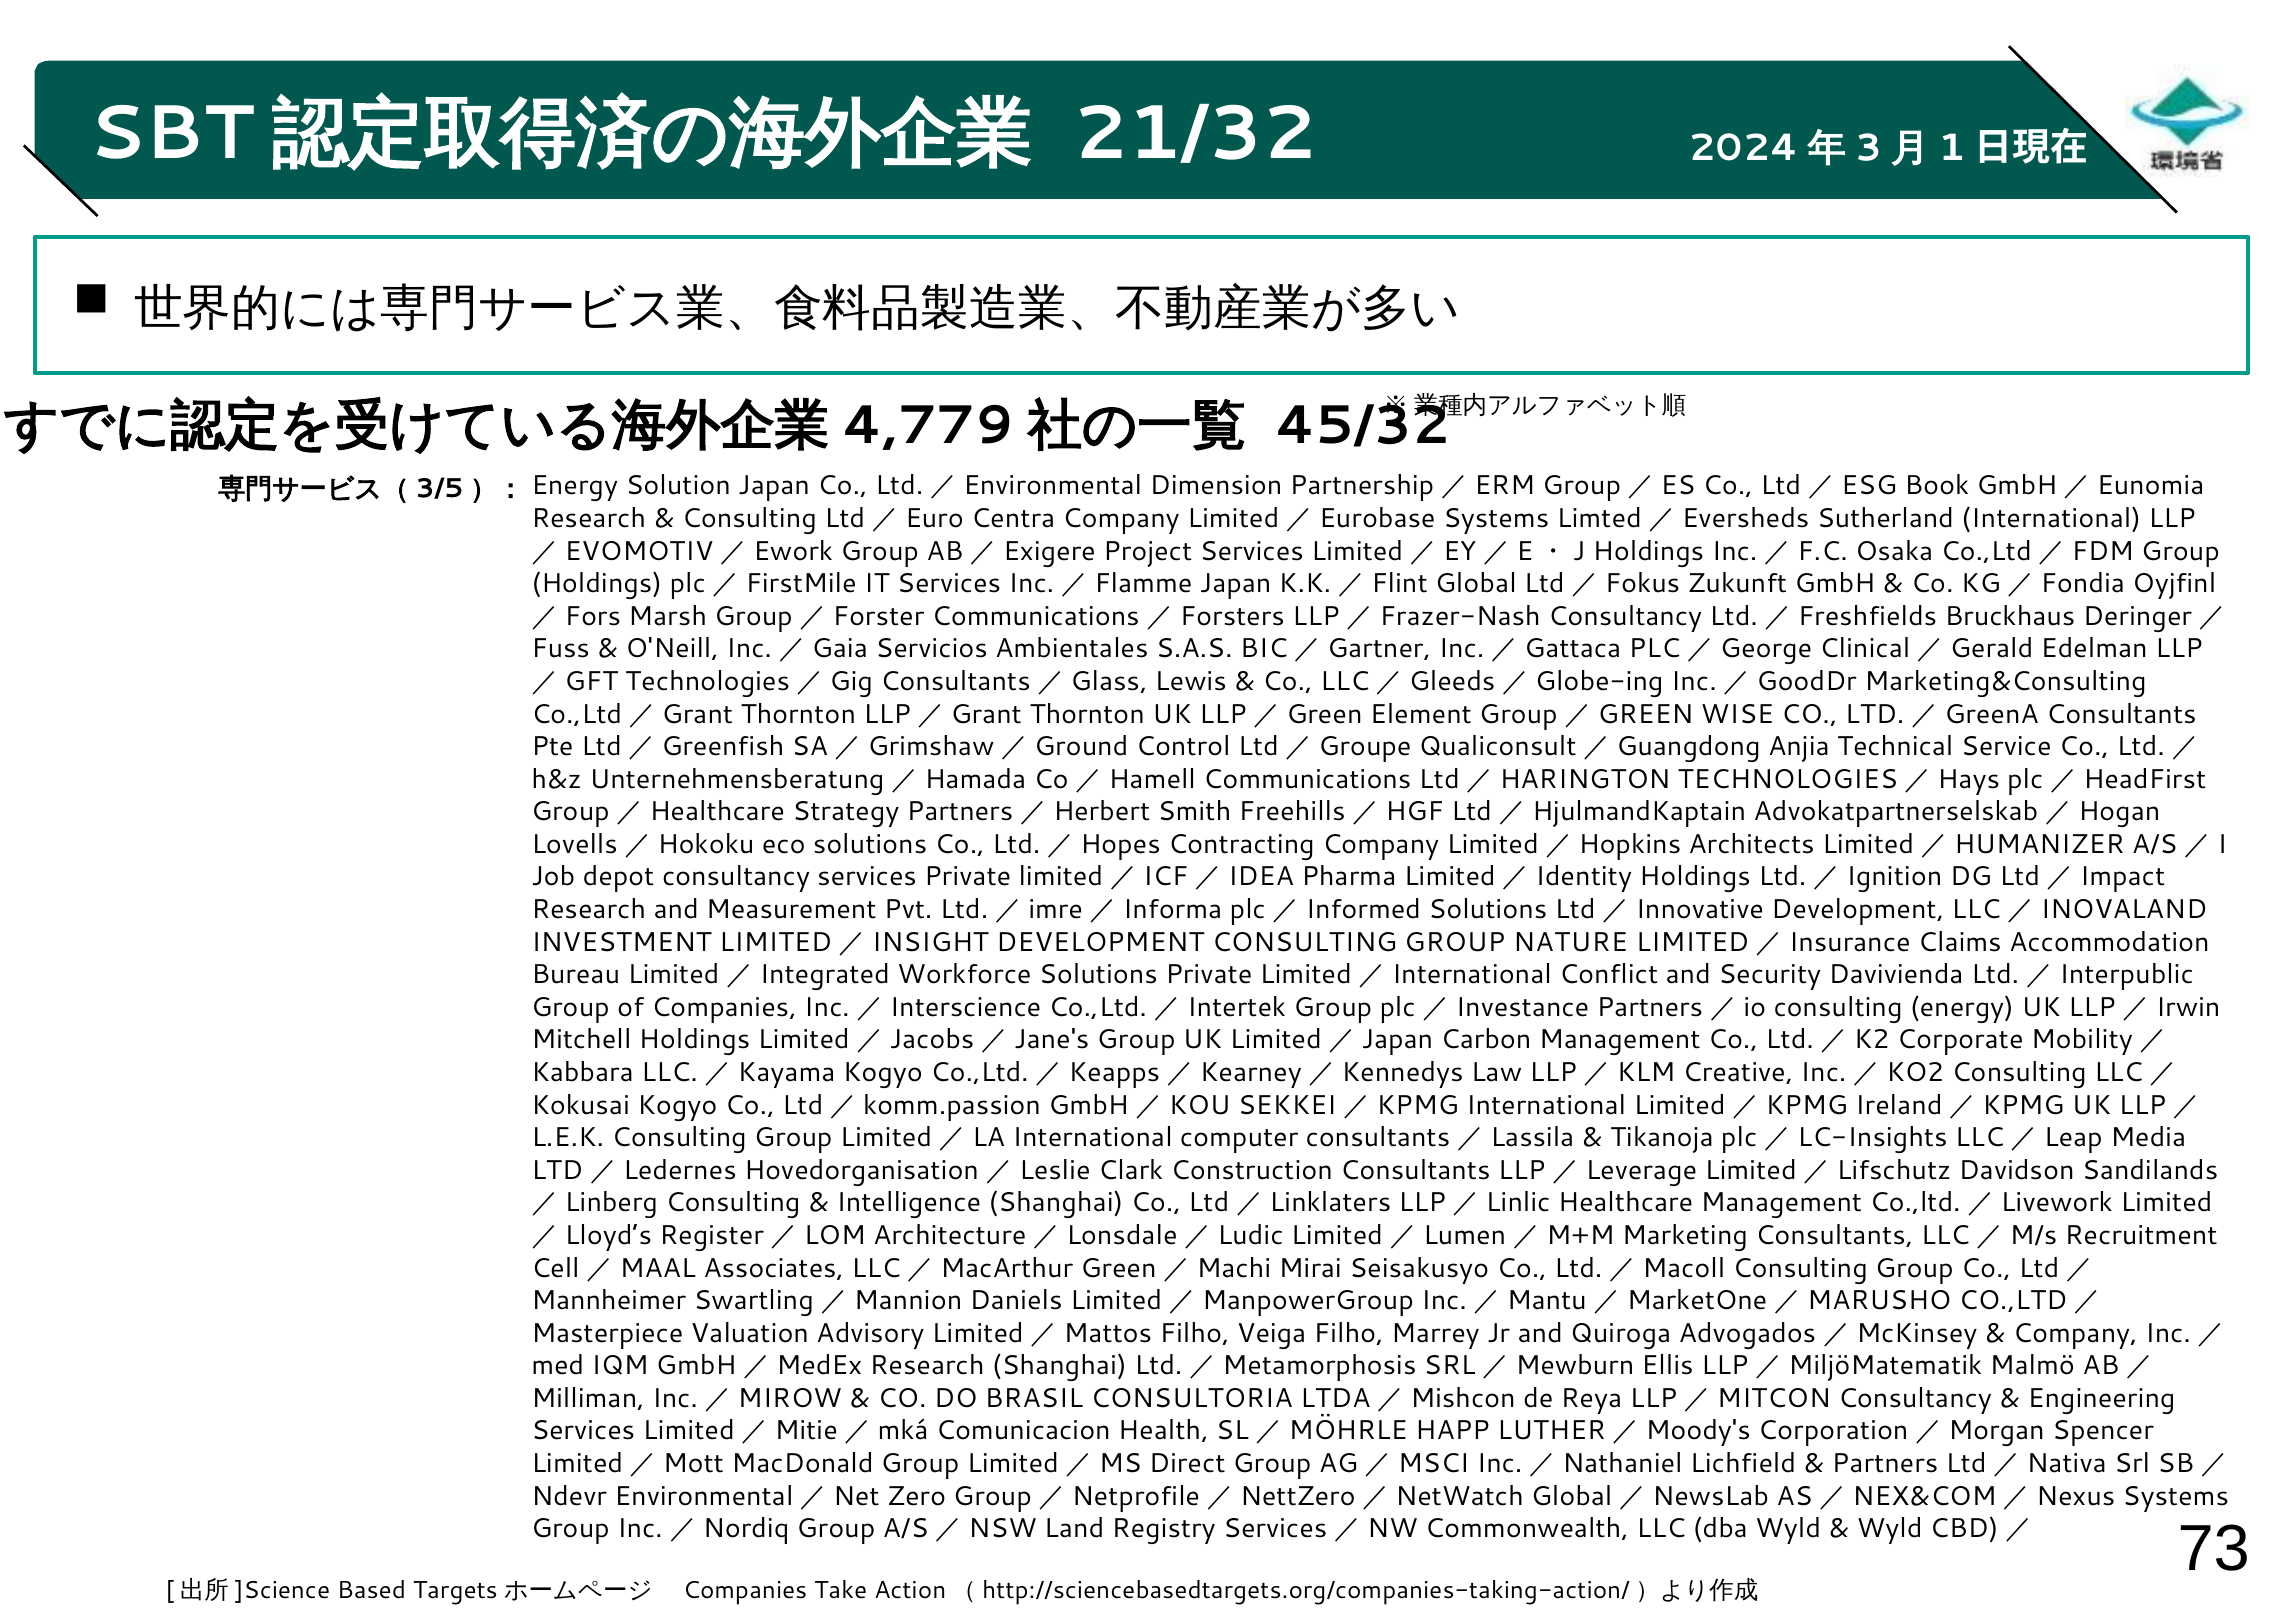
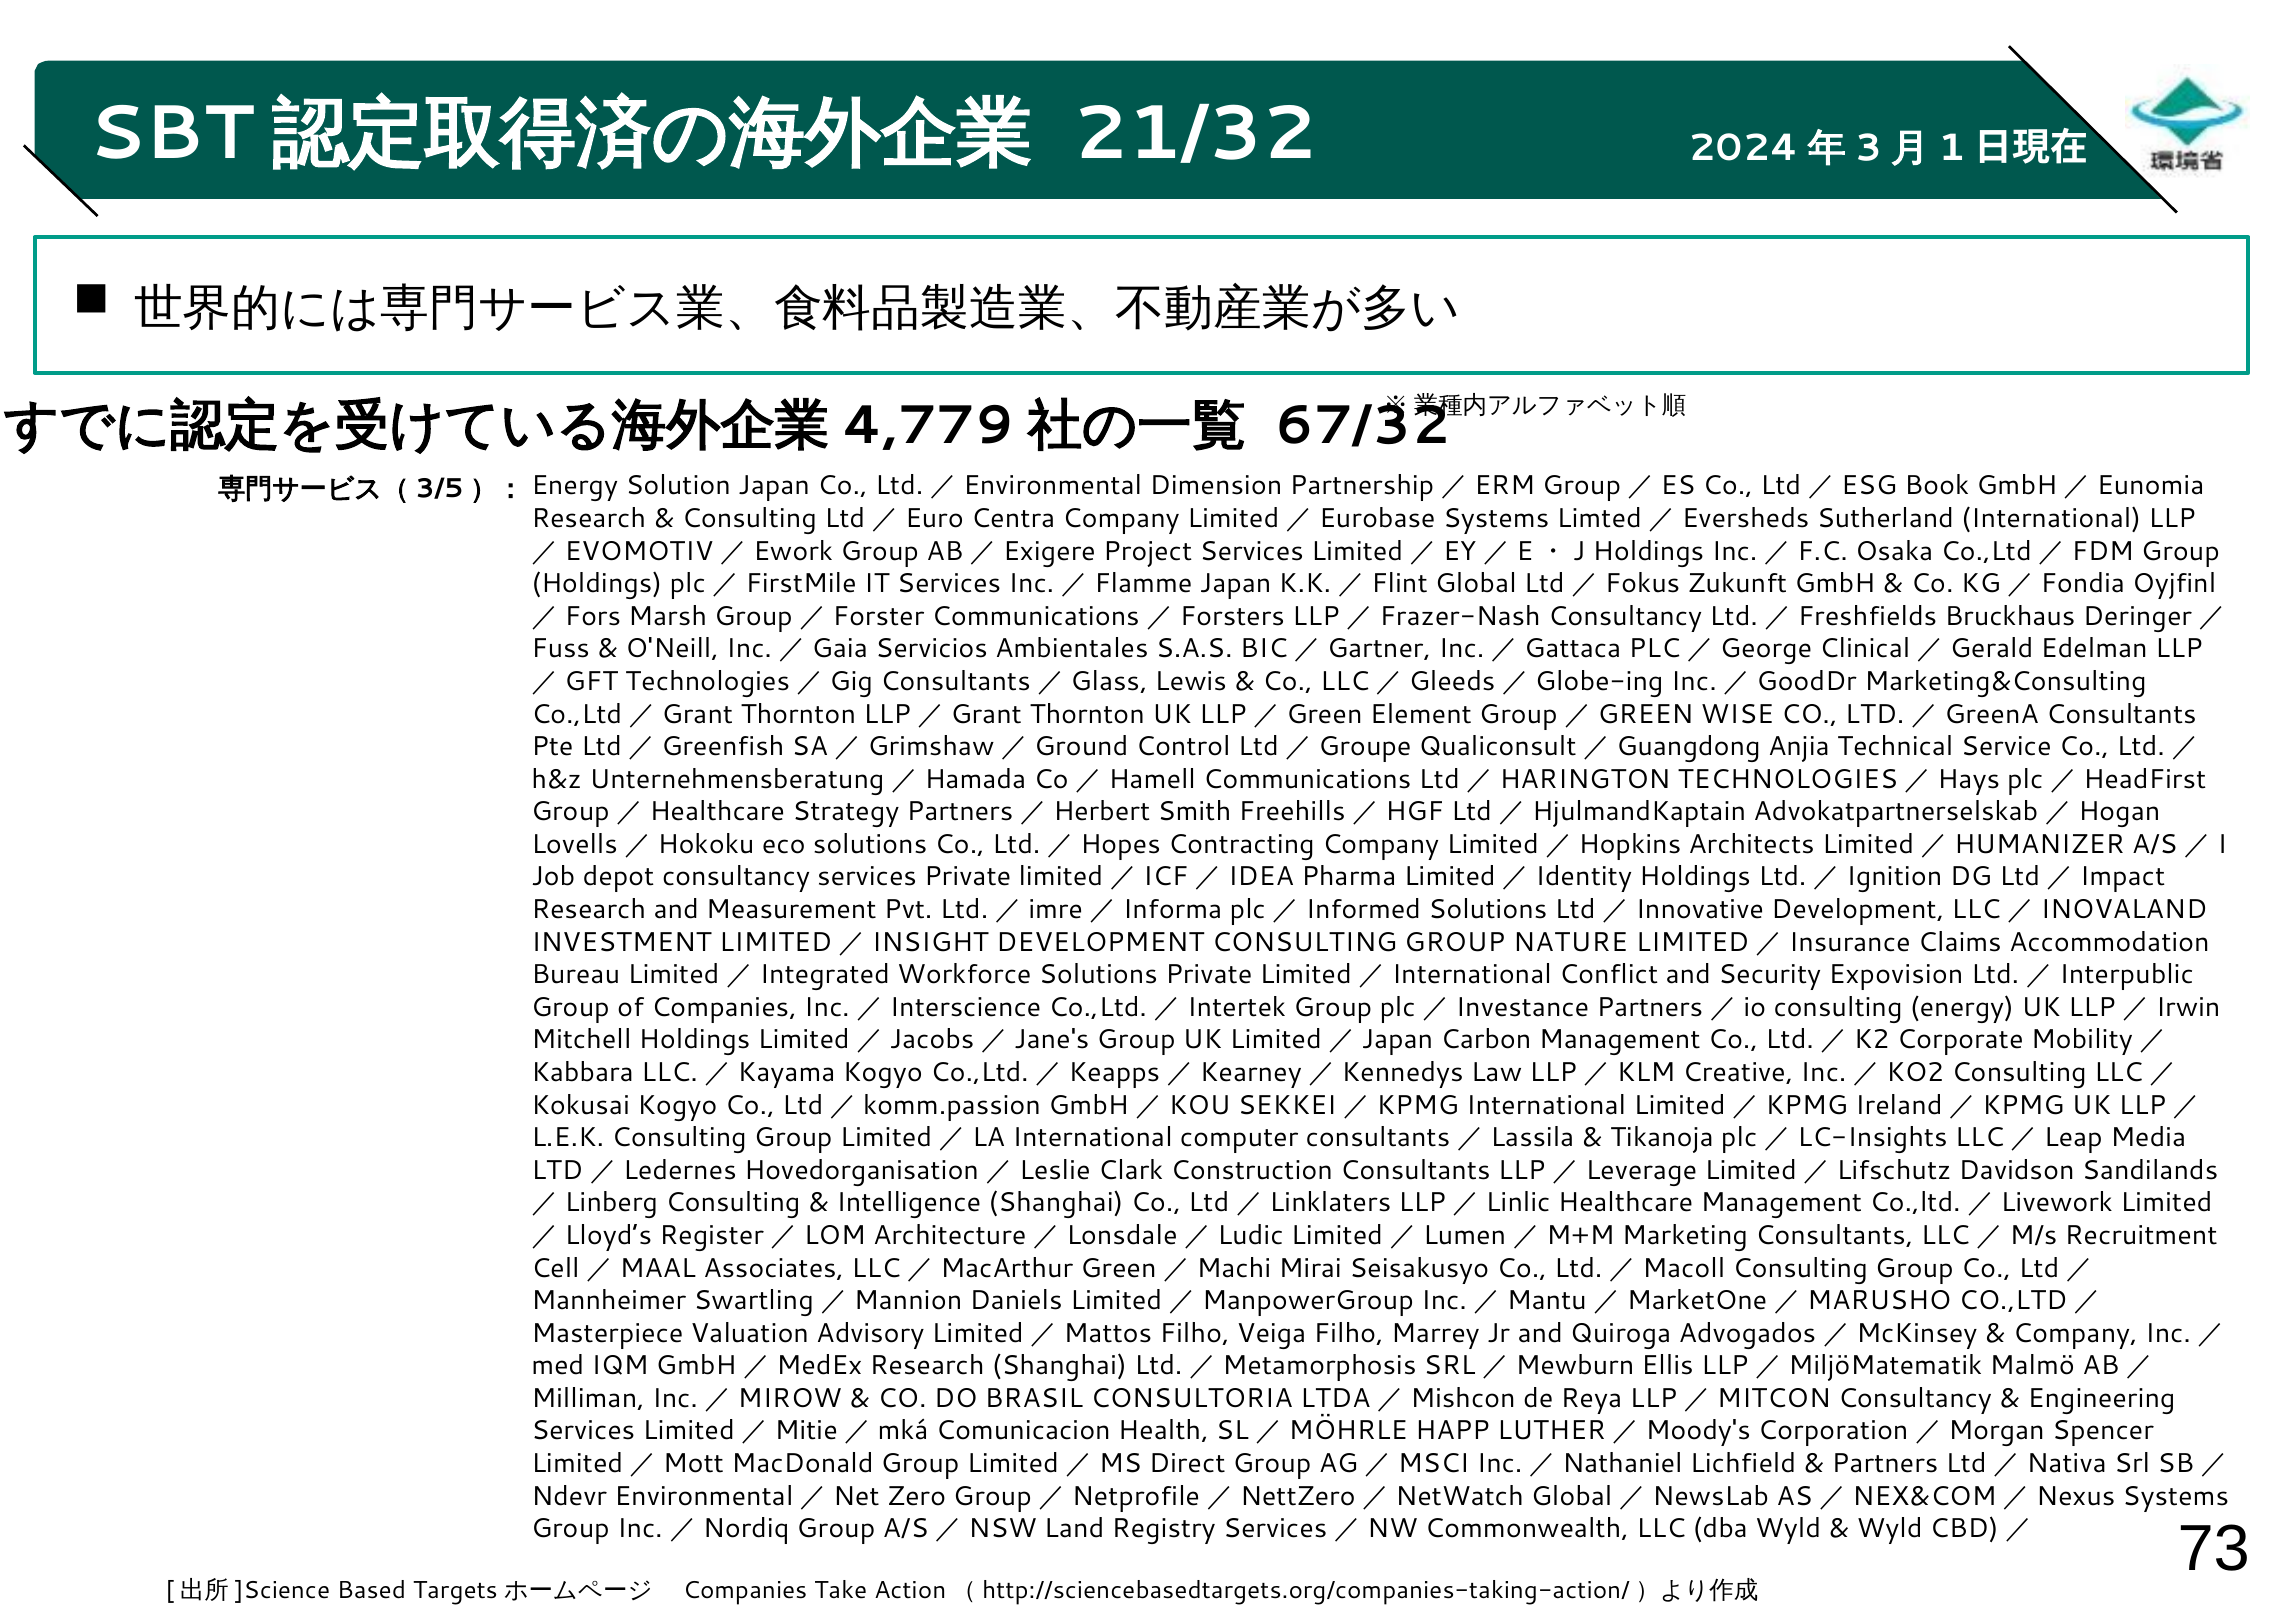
45/32: 45/32 -> 67/32
Davivienda: Davivienda -> Expovision
